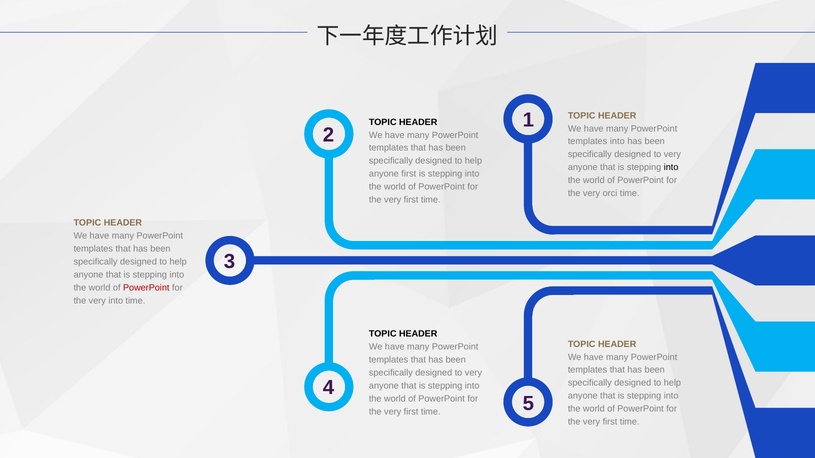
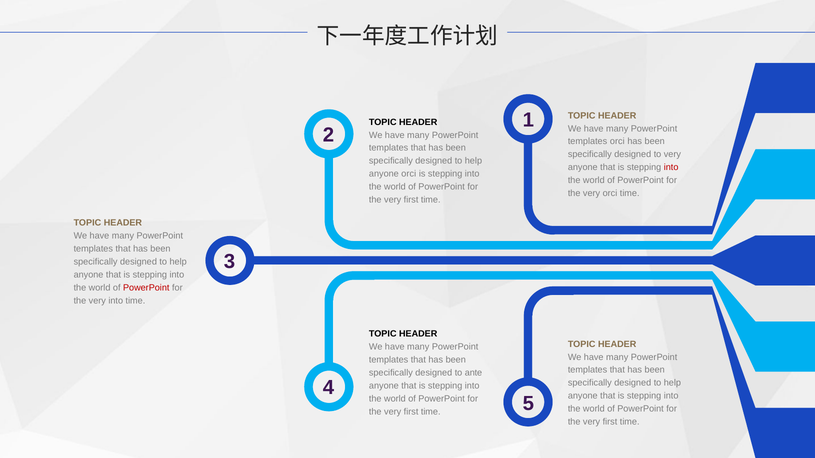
templates into: into -> orci
into at (671, 168) colour: black -> red
anyone first: first -> orci
very at (473, 373): very -> ante
